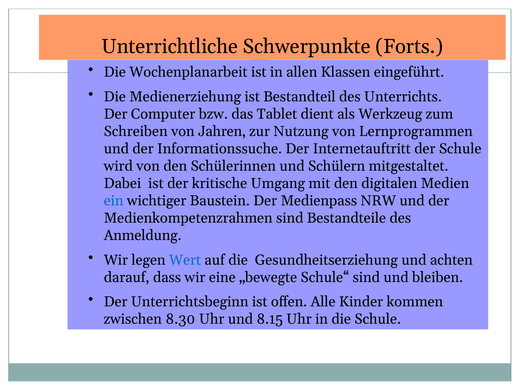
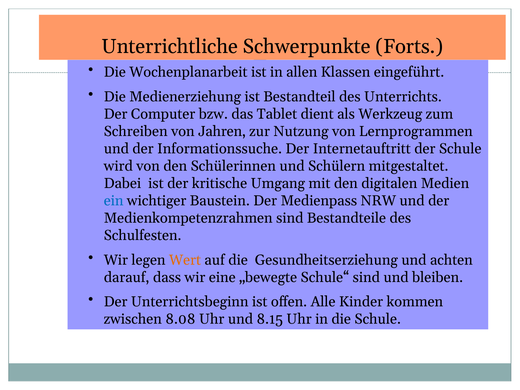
Anmeldung: Anmeldung -> Schulfesten
Wert colour: blue -> orange
8.30: 8.30 -> 8.08
